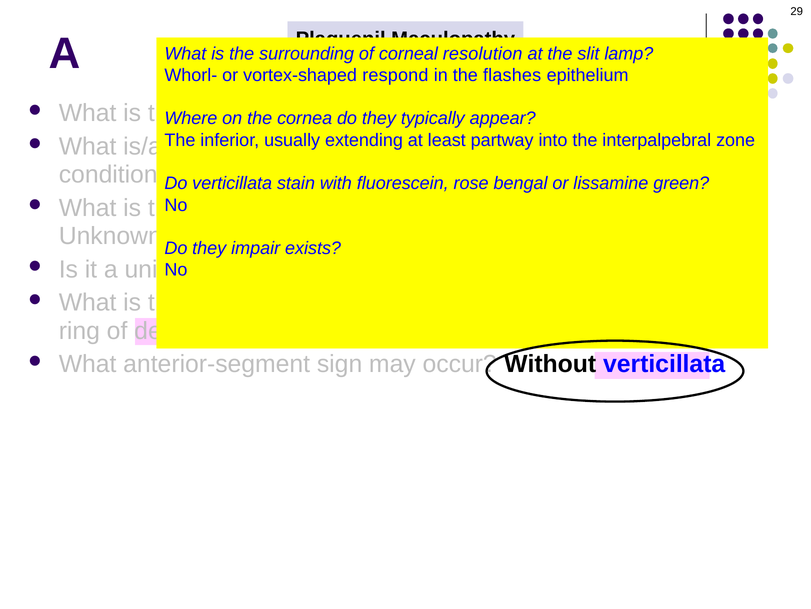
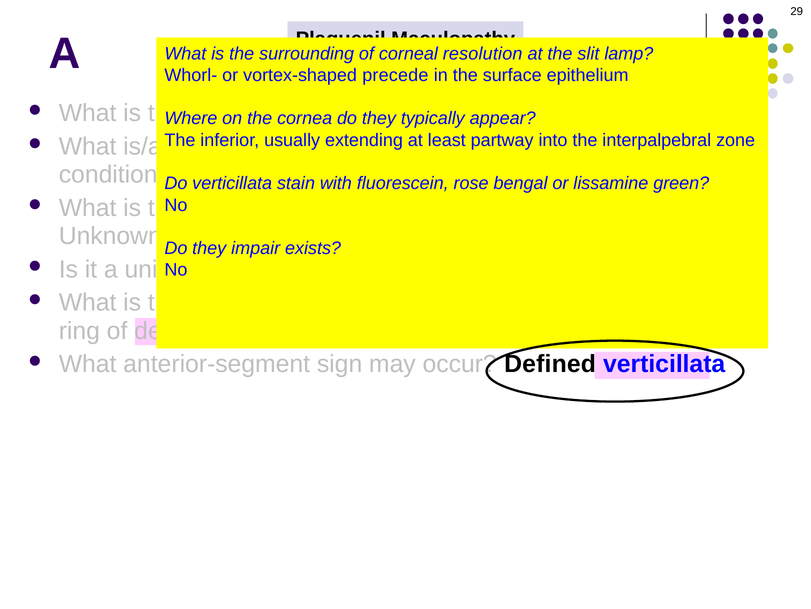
respond: respond -> precede
flashes: flashes -> surface
Without: Without -> Defined
